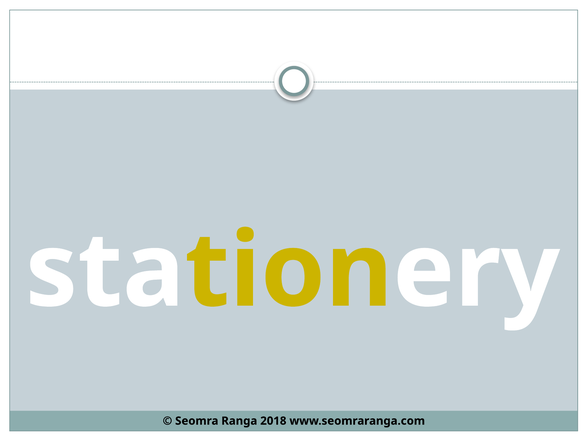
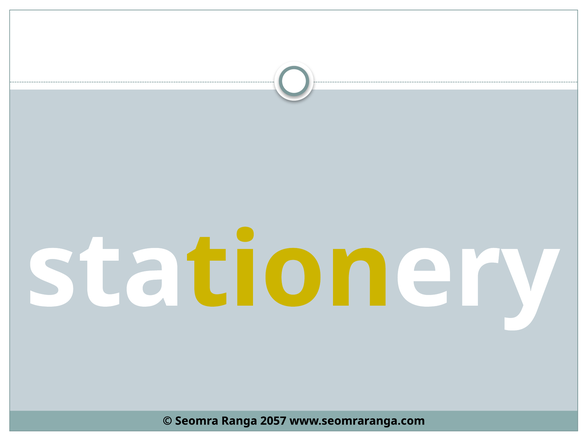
2018: 2018 -> 2057
